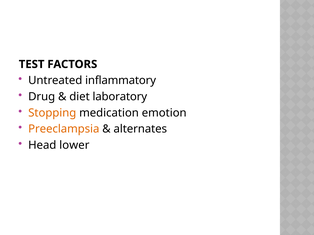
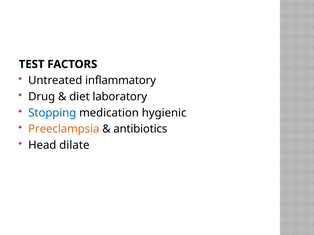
Stopping colour: orange -> blue
emotion: emotion -> hygienic
alternates: alternates -> antibiotics
lower: lower -> dilate
